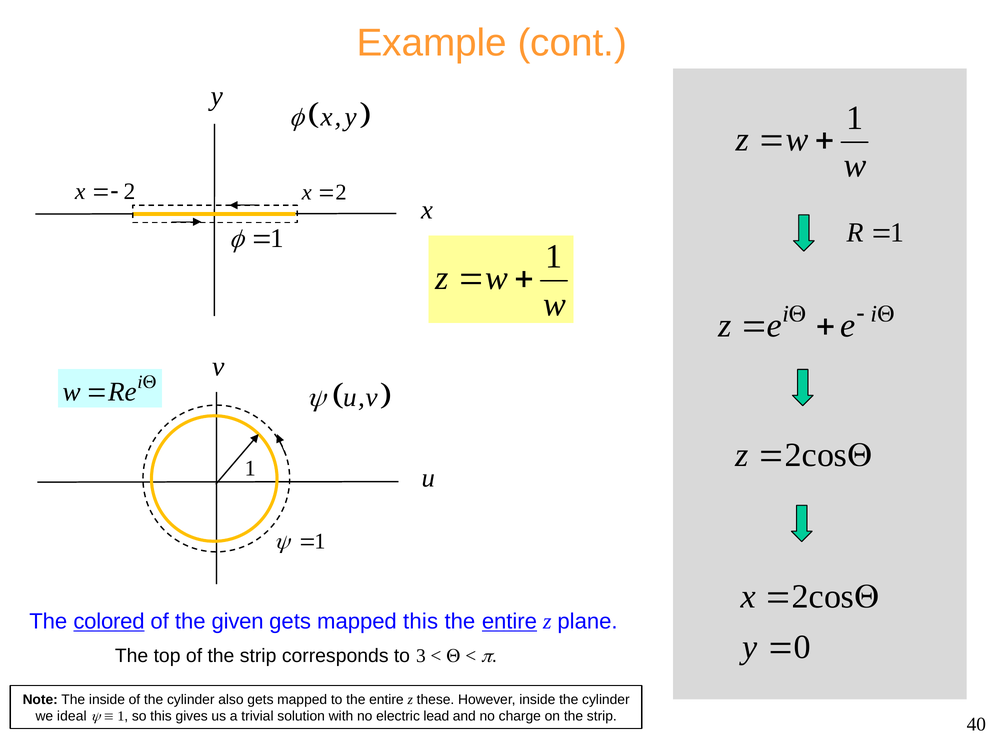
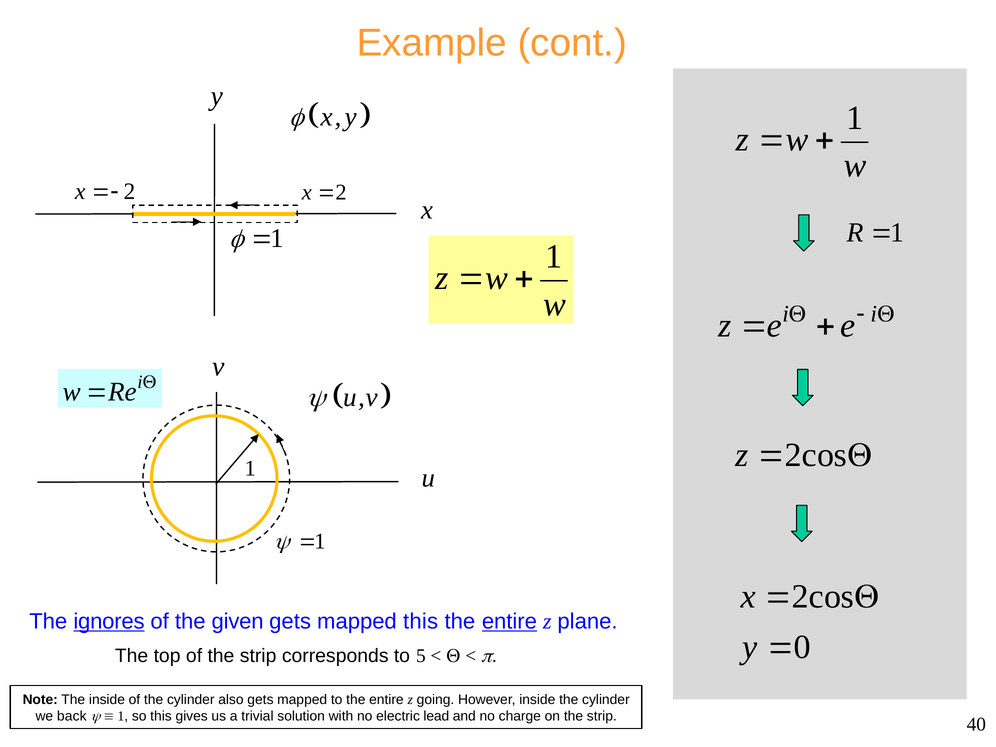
colored: colored -> ignores
3: 3 -> 5
these: these -> going
ideal: ideal -> back
